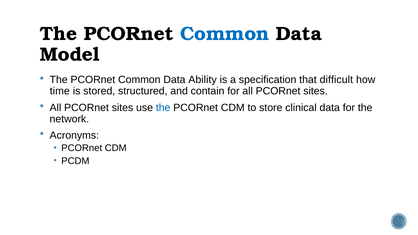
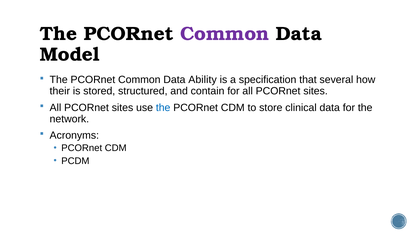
Common at (225, 34) colour: blue -> purple
difficult: difficult -> several
time: time -> their
